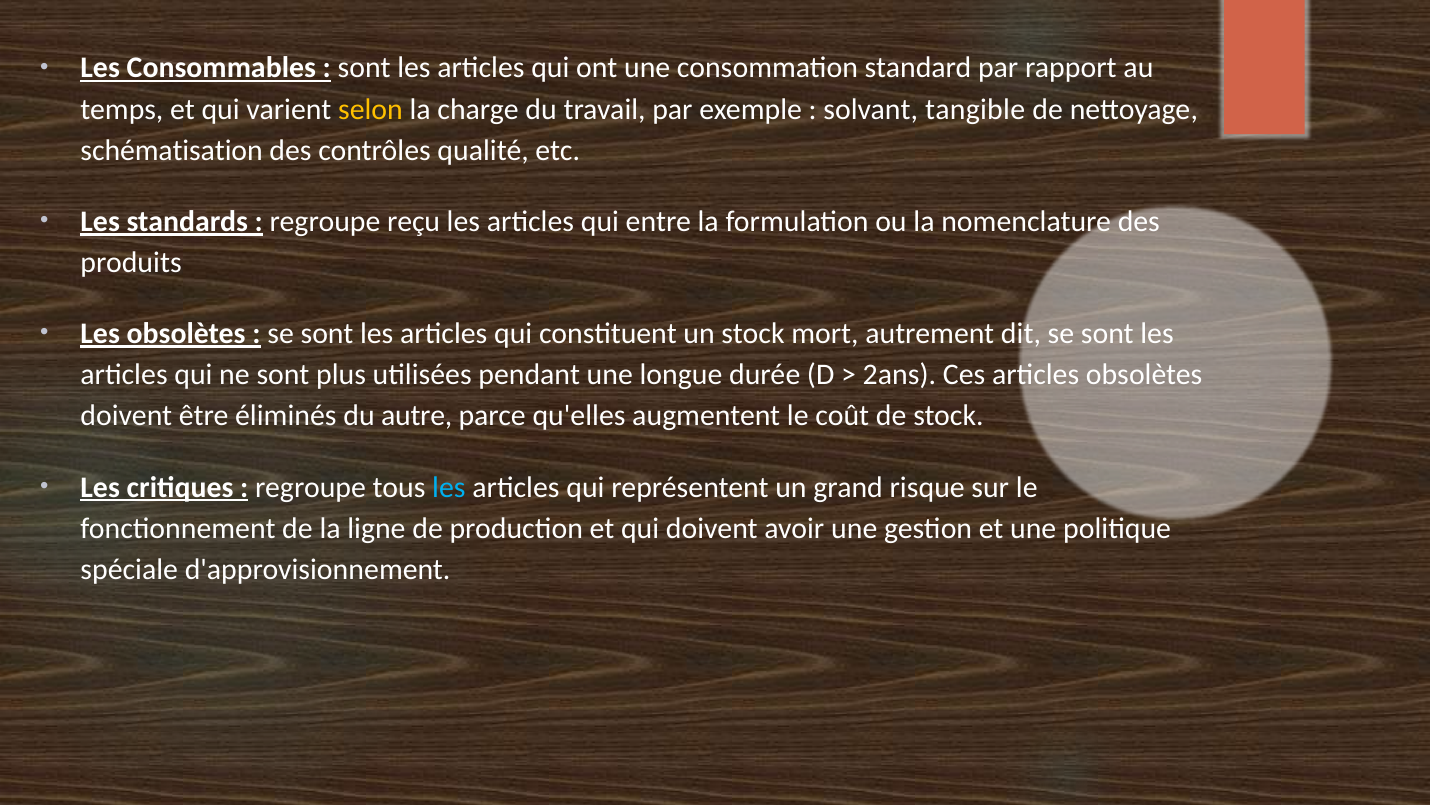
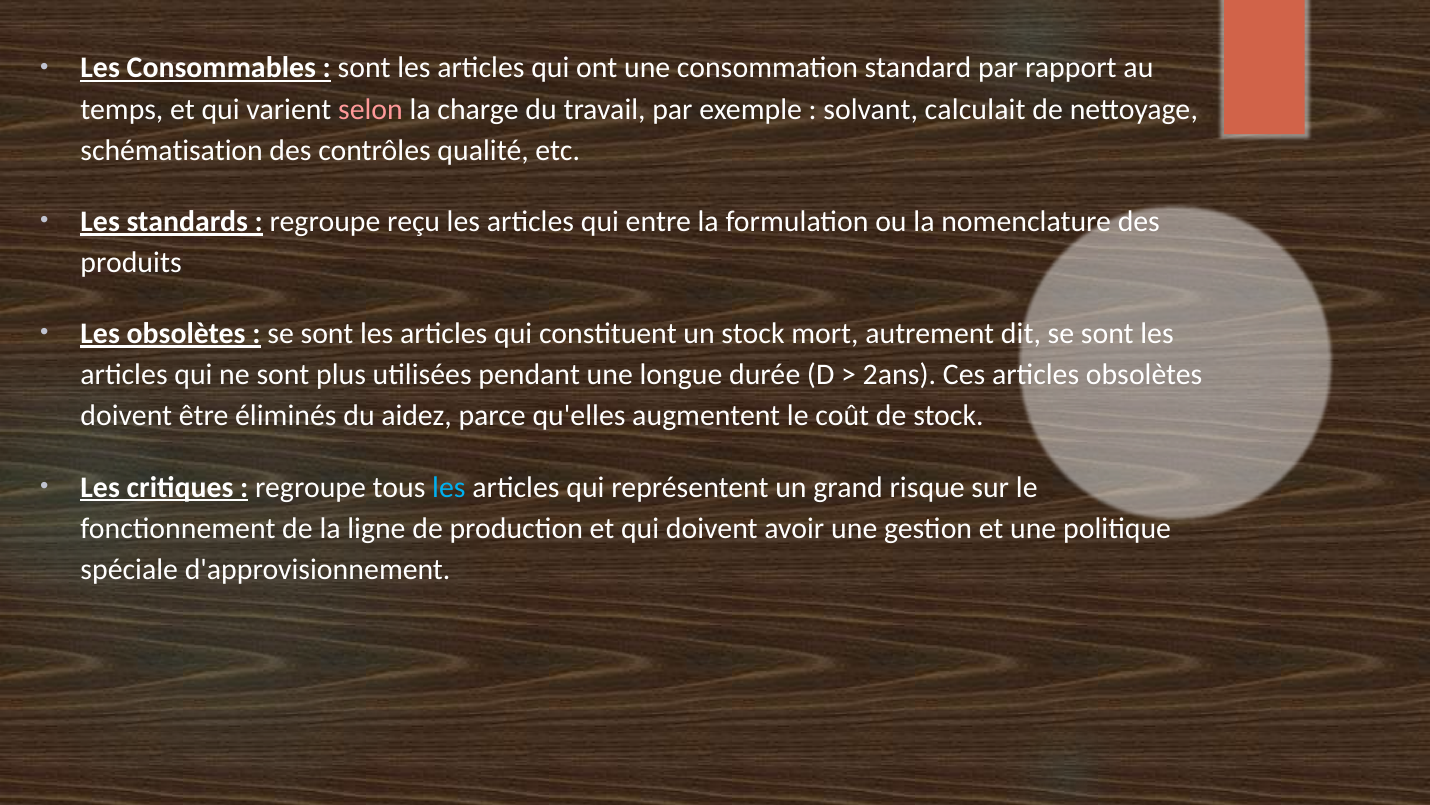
selon colour: yellow -> pink
tangible: tangible -> calculait
autre: autre -> aidez
